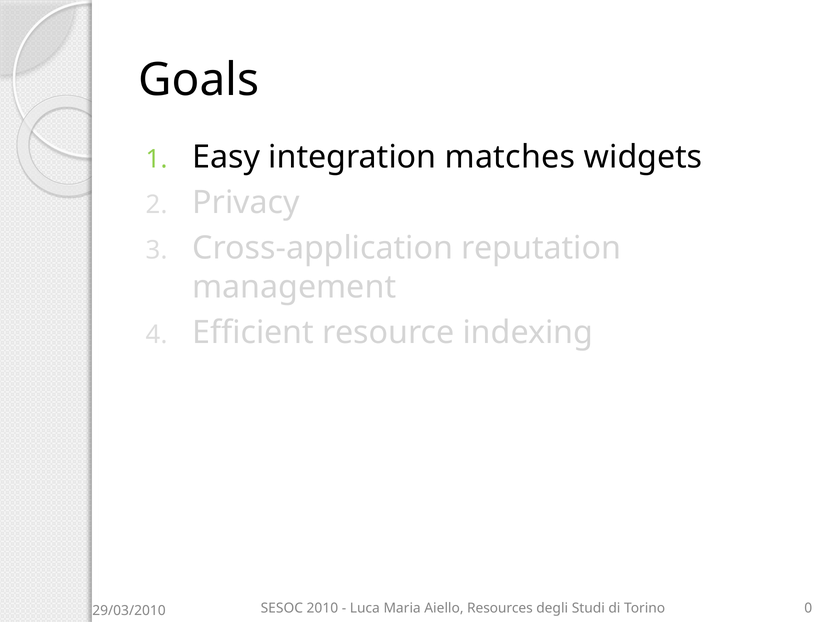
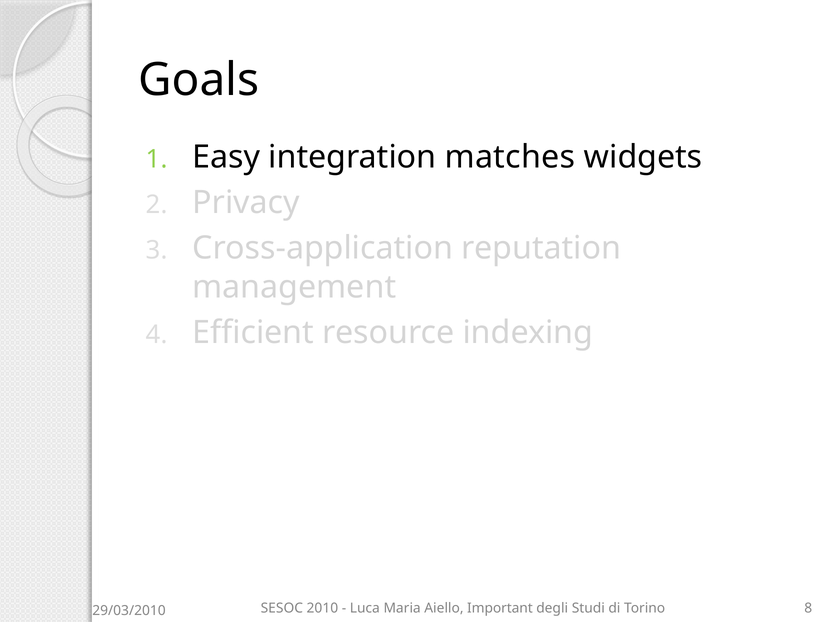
Resources: Resources -> Important
0: 0 -> 8
